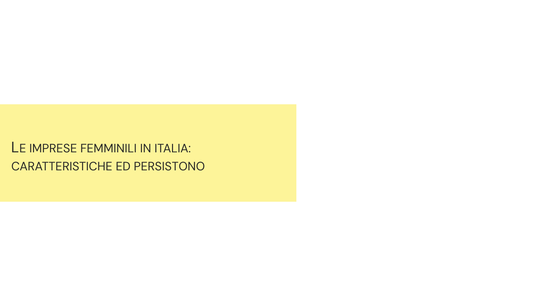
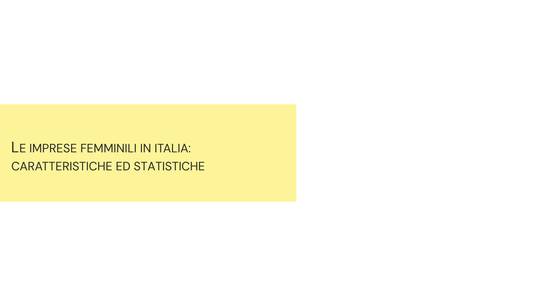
PERSISTONO: PERSISTONO -> STATISTICHE
